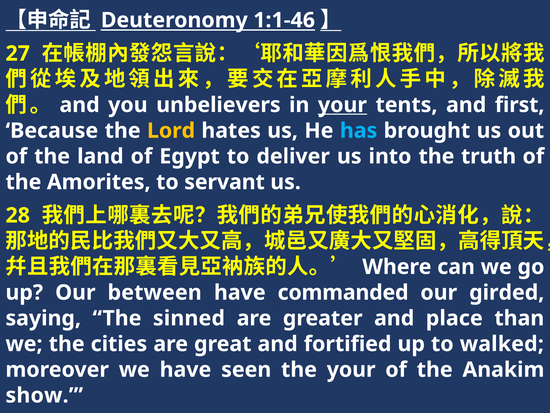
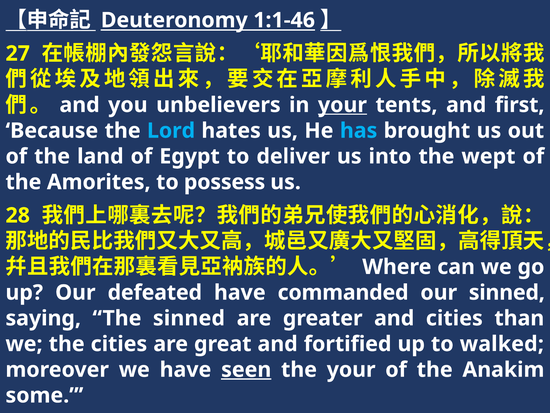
Lord colour: yellow -> light blue
truth: truth -> wept
servant: servant -> possess
between: between -> defeated
our girded: girded -> sinned
and place: place -> cities
seen underline: none -> present
show: show -> some
